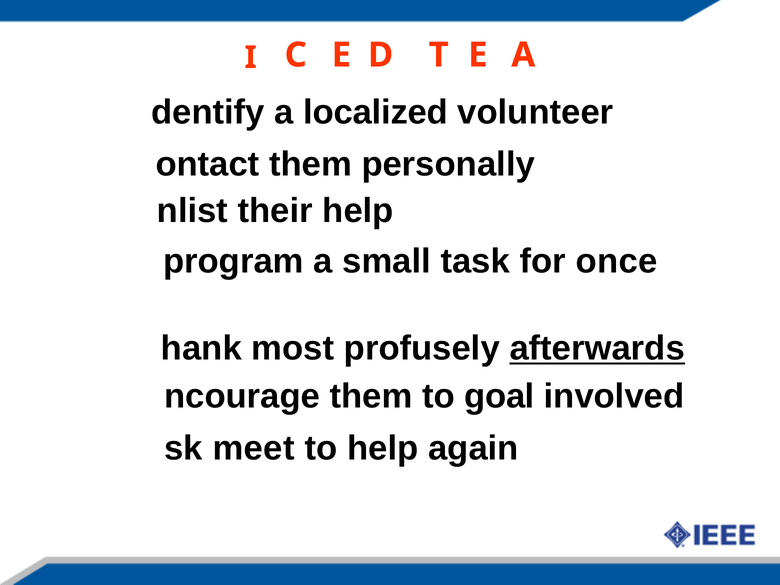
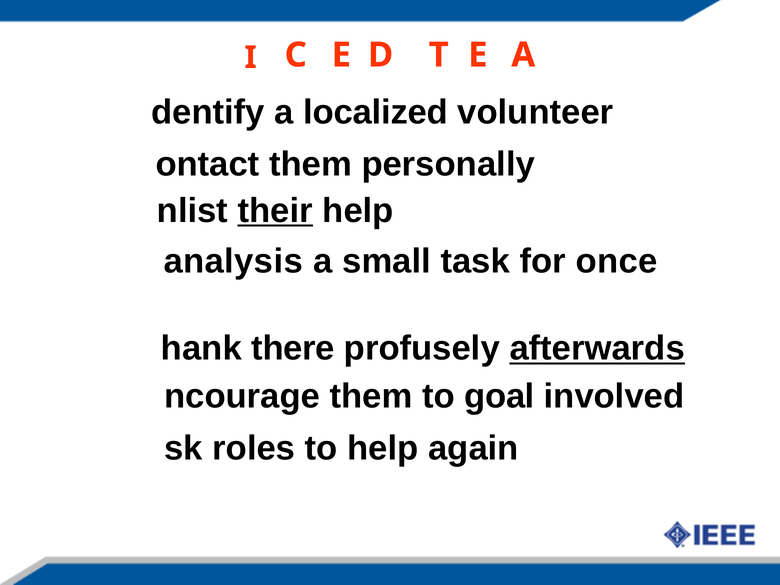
their underline: none -> present
program: program -> analysis
most: most -> there
meet: meet -> roles
